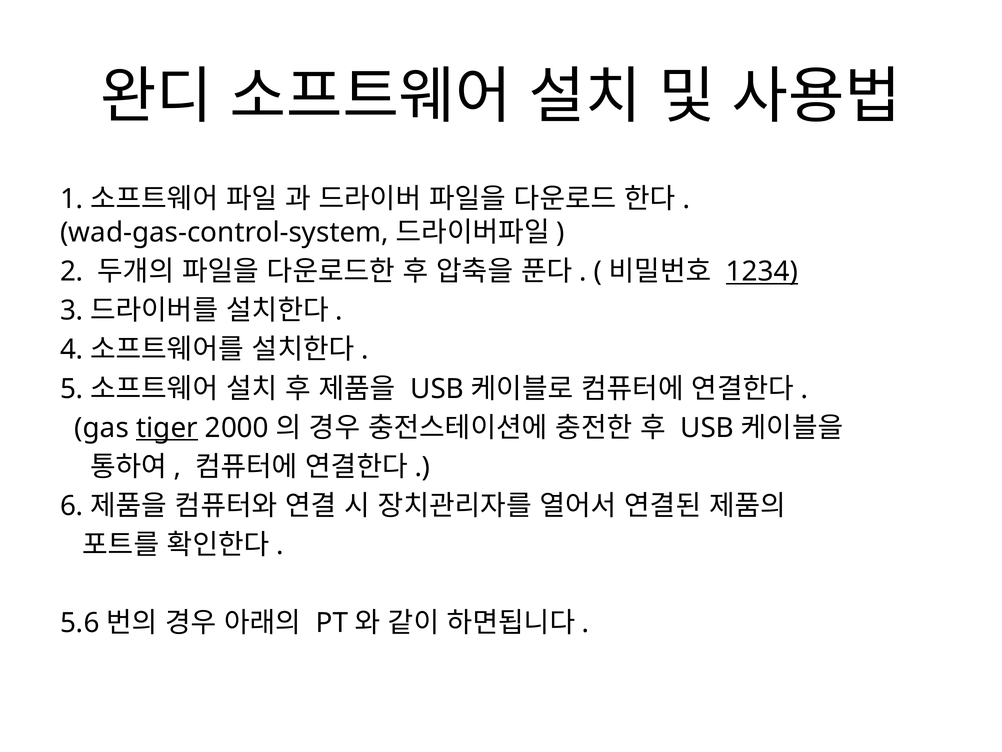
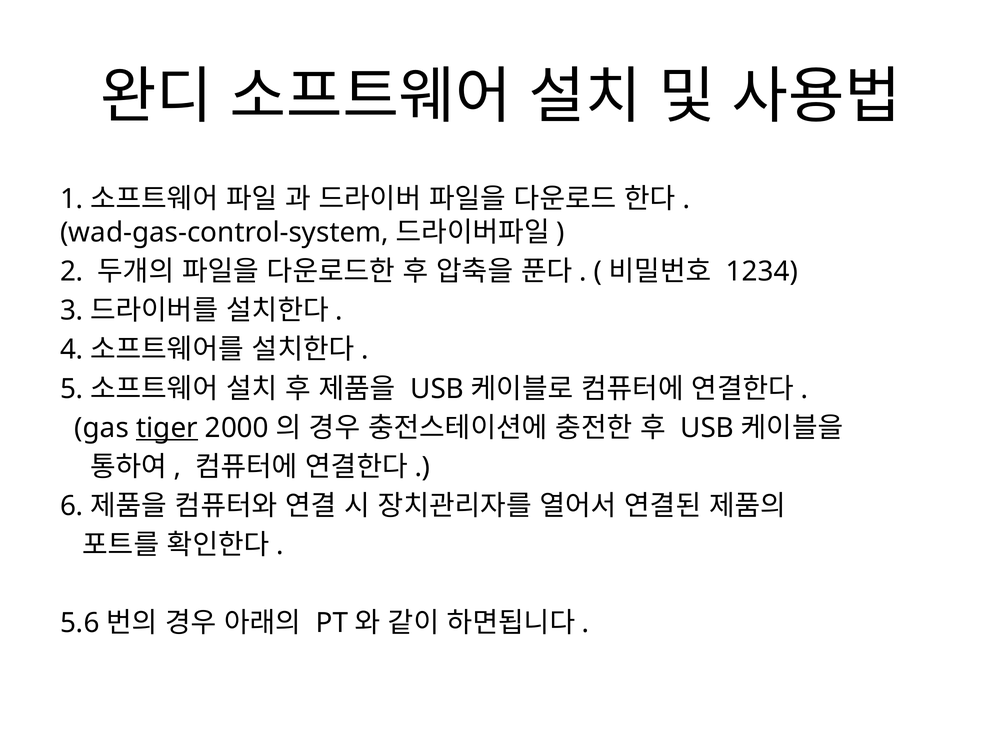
1234 underline: present -> none
